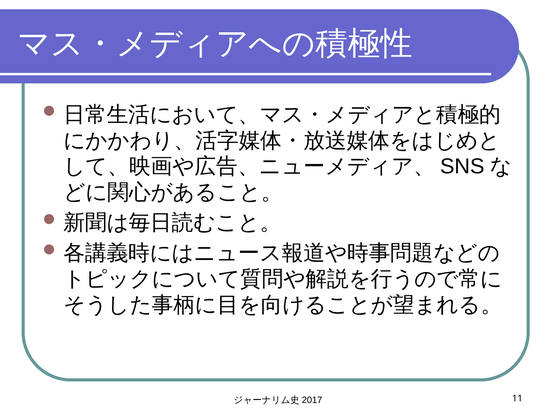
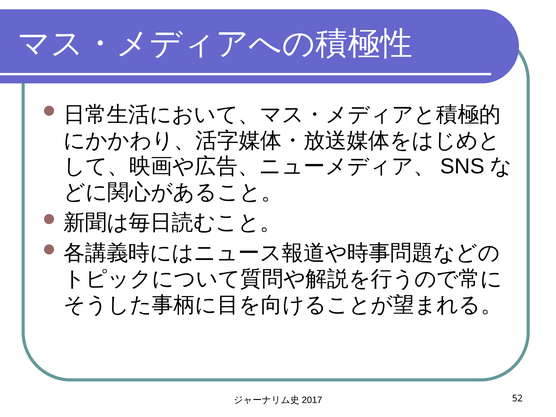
11: 11 -> 52
